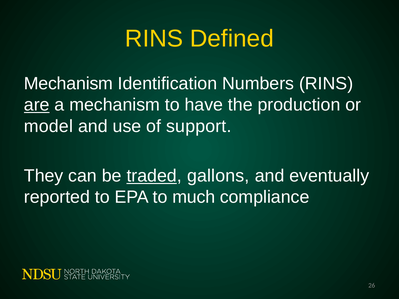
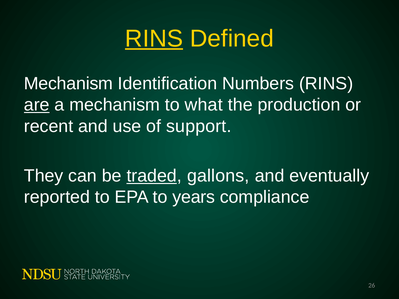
RINS at (154, 39) underline: none -> present
have: have -> what
model: model -> recent
much: much -> years
